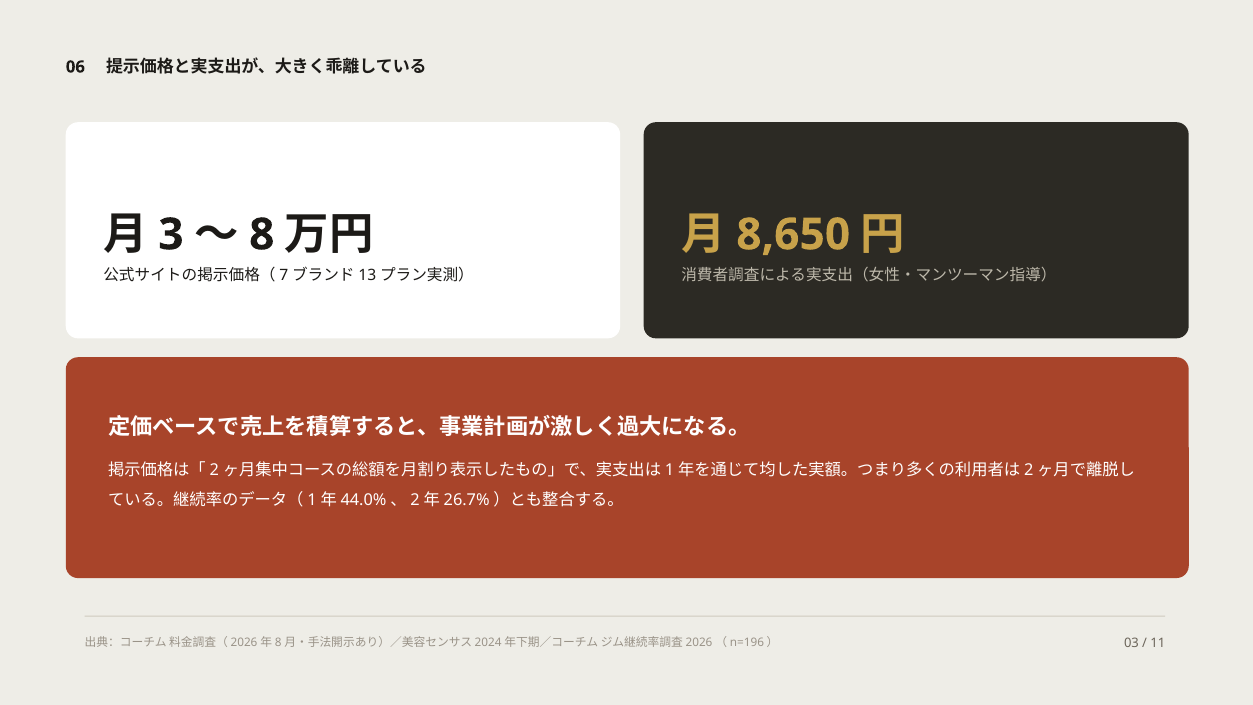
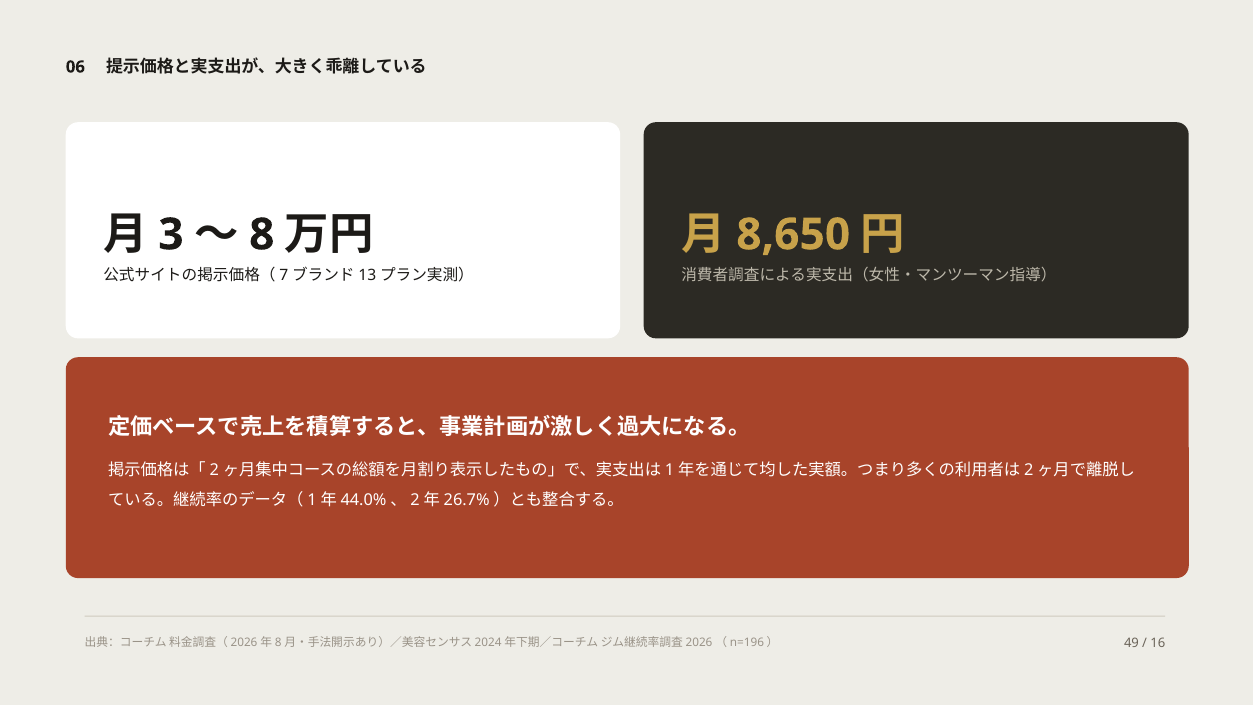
03: 03 -> 49
11: 11 -> 16
